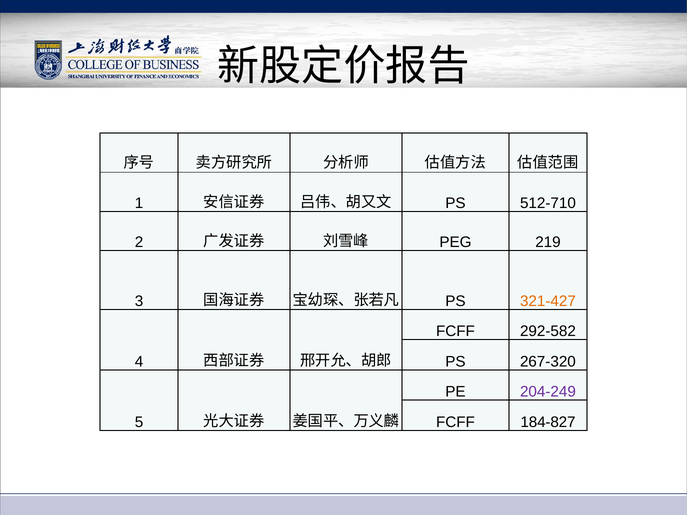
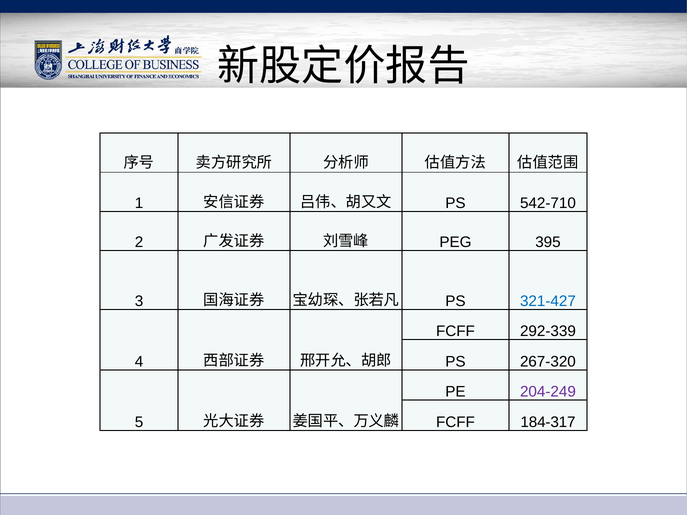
512-710: 512-710 -> 542-710
219: 219 -> 395
321-427 colour: orange -> blue
292-582: 292-582 -> 292-339
184-827: 184-827 -> 184-317
